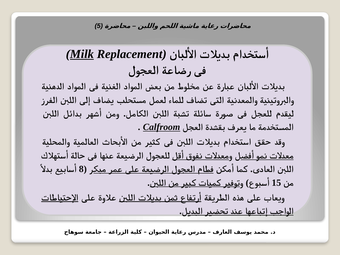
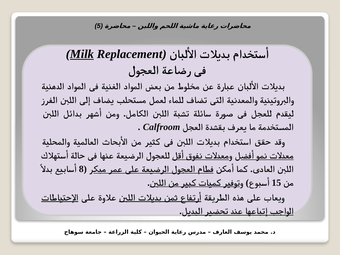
Calfroom underline: present -> none
